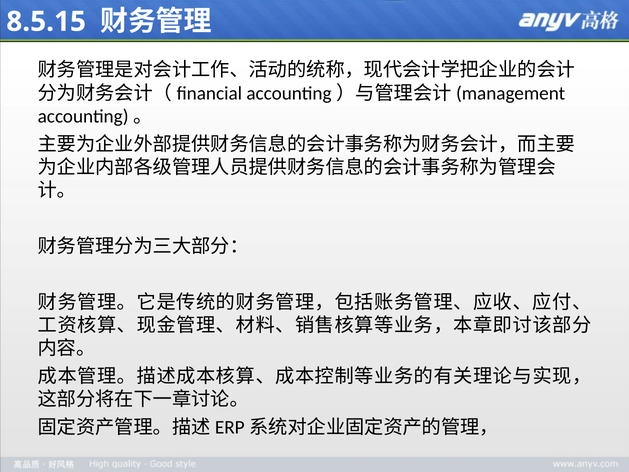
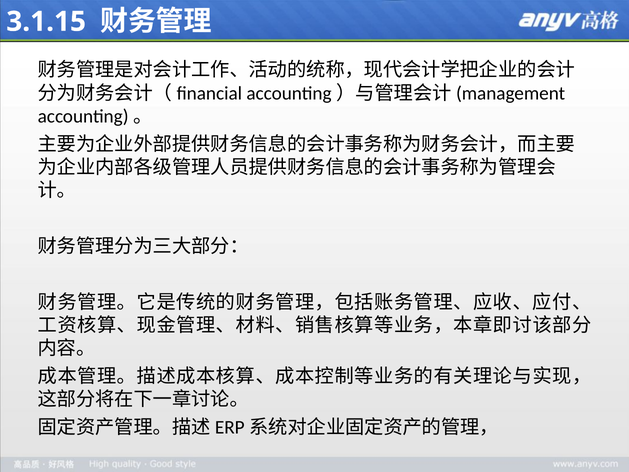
8.5.15: 8.5.15 -> 3.1.15
